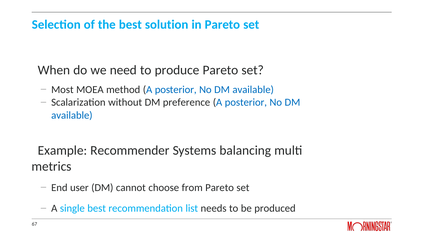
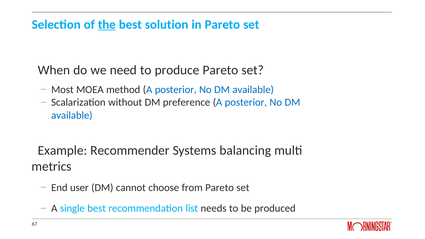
the underline: none -> present
